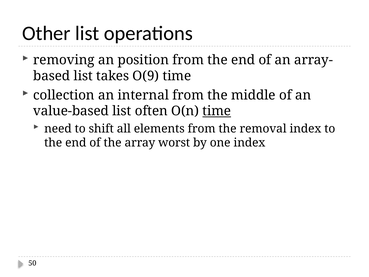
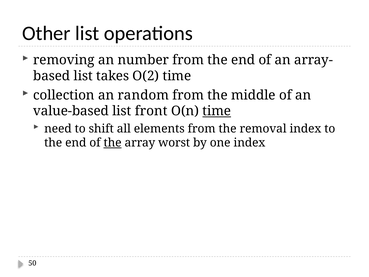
position: position -> number
O(9: O(9 -> O(2
internal: internal -> random
often: often -> front
the at (113, 143) underline: none -> present
